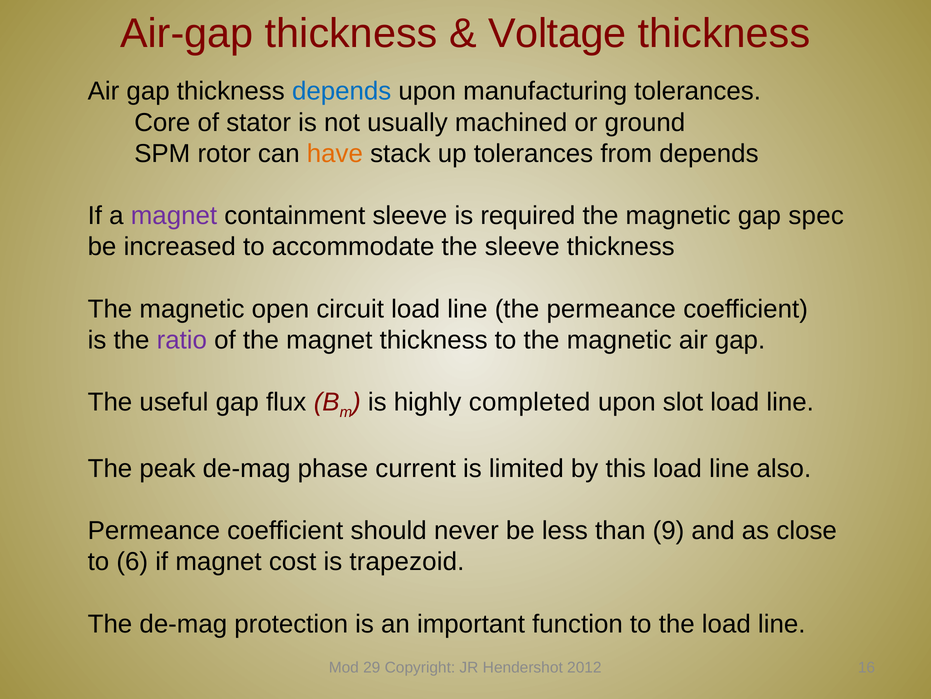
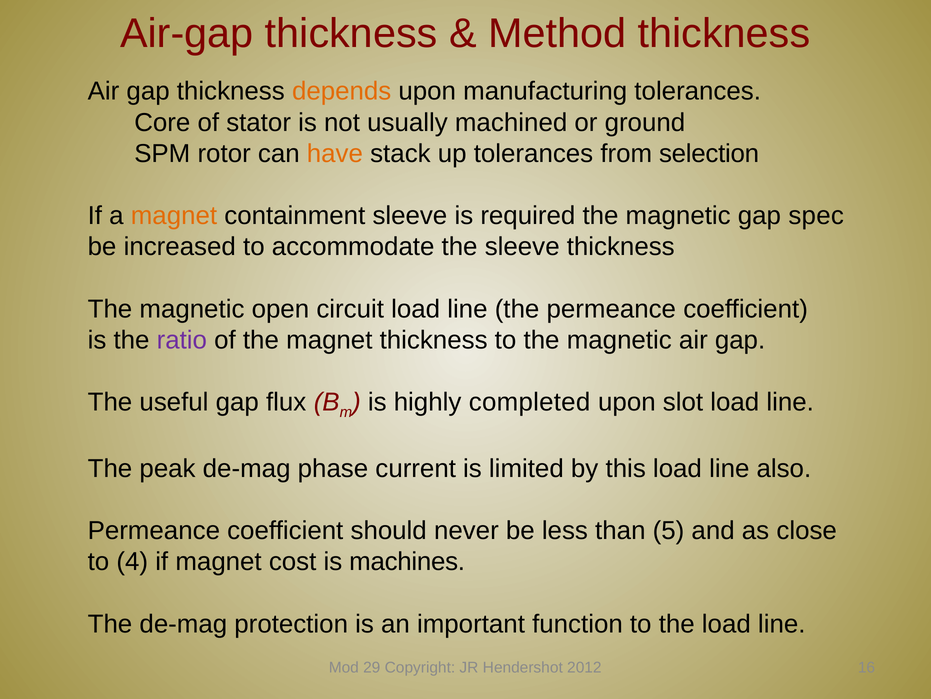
Voltage: Voltage -> Method
depends at (342, 91) colour: blue -> orange
from depends: depends -> selection
magnet at (174, 216) colour: purple -> orange
9: 9 -> 5
6: 6 -> 4
trapezoid: trapezoid -> machines
